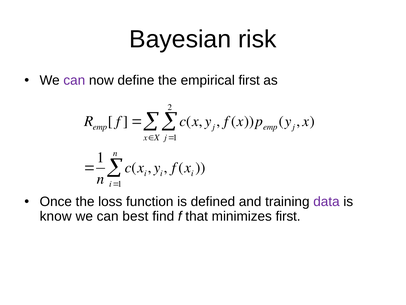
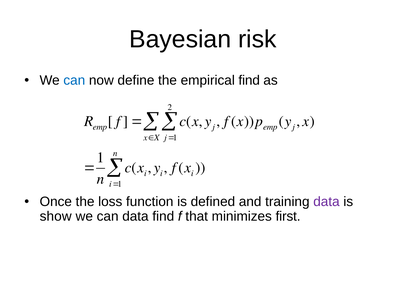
can at (74, 80) colour: purple -> blue
empirical first: first -> find
know: know -> show
can best: best -> data
